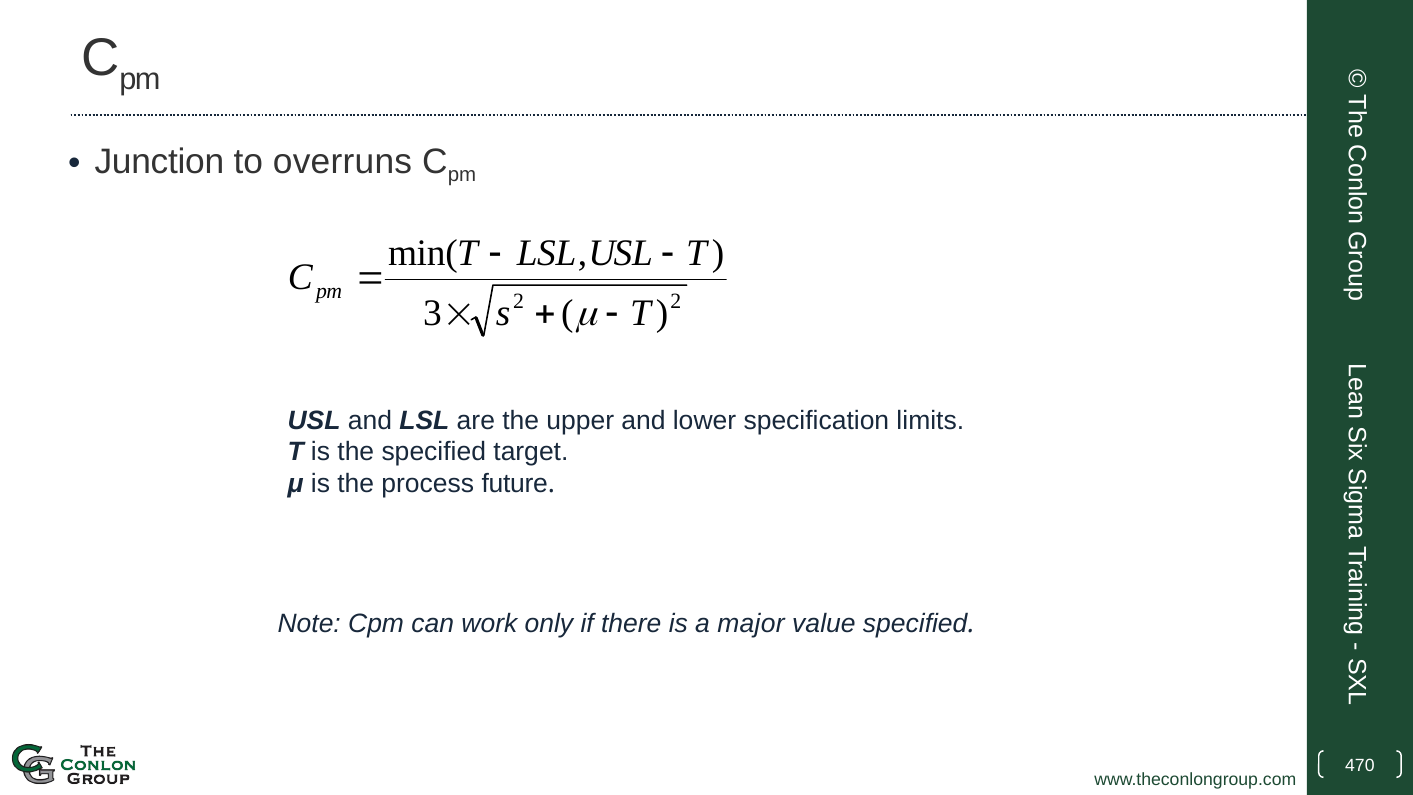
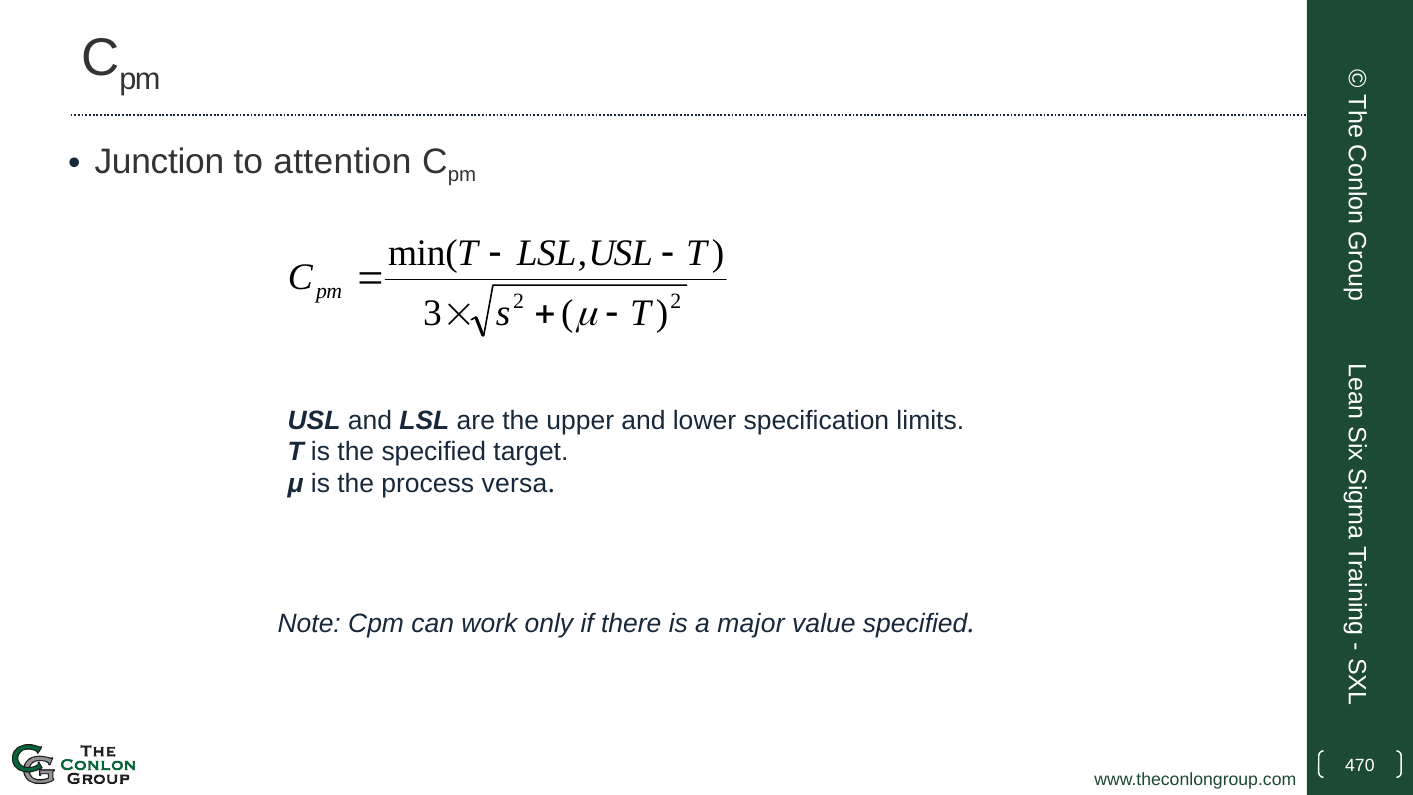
overruns: overruns -> attention
future: future -> versa
